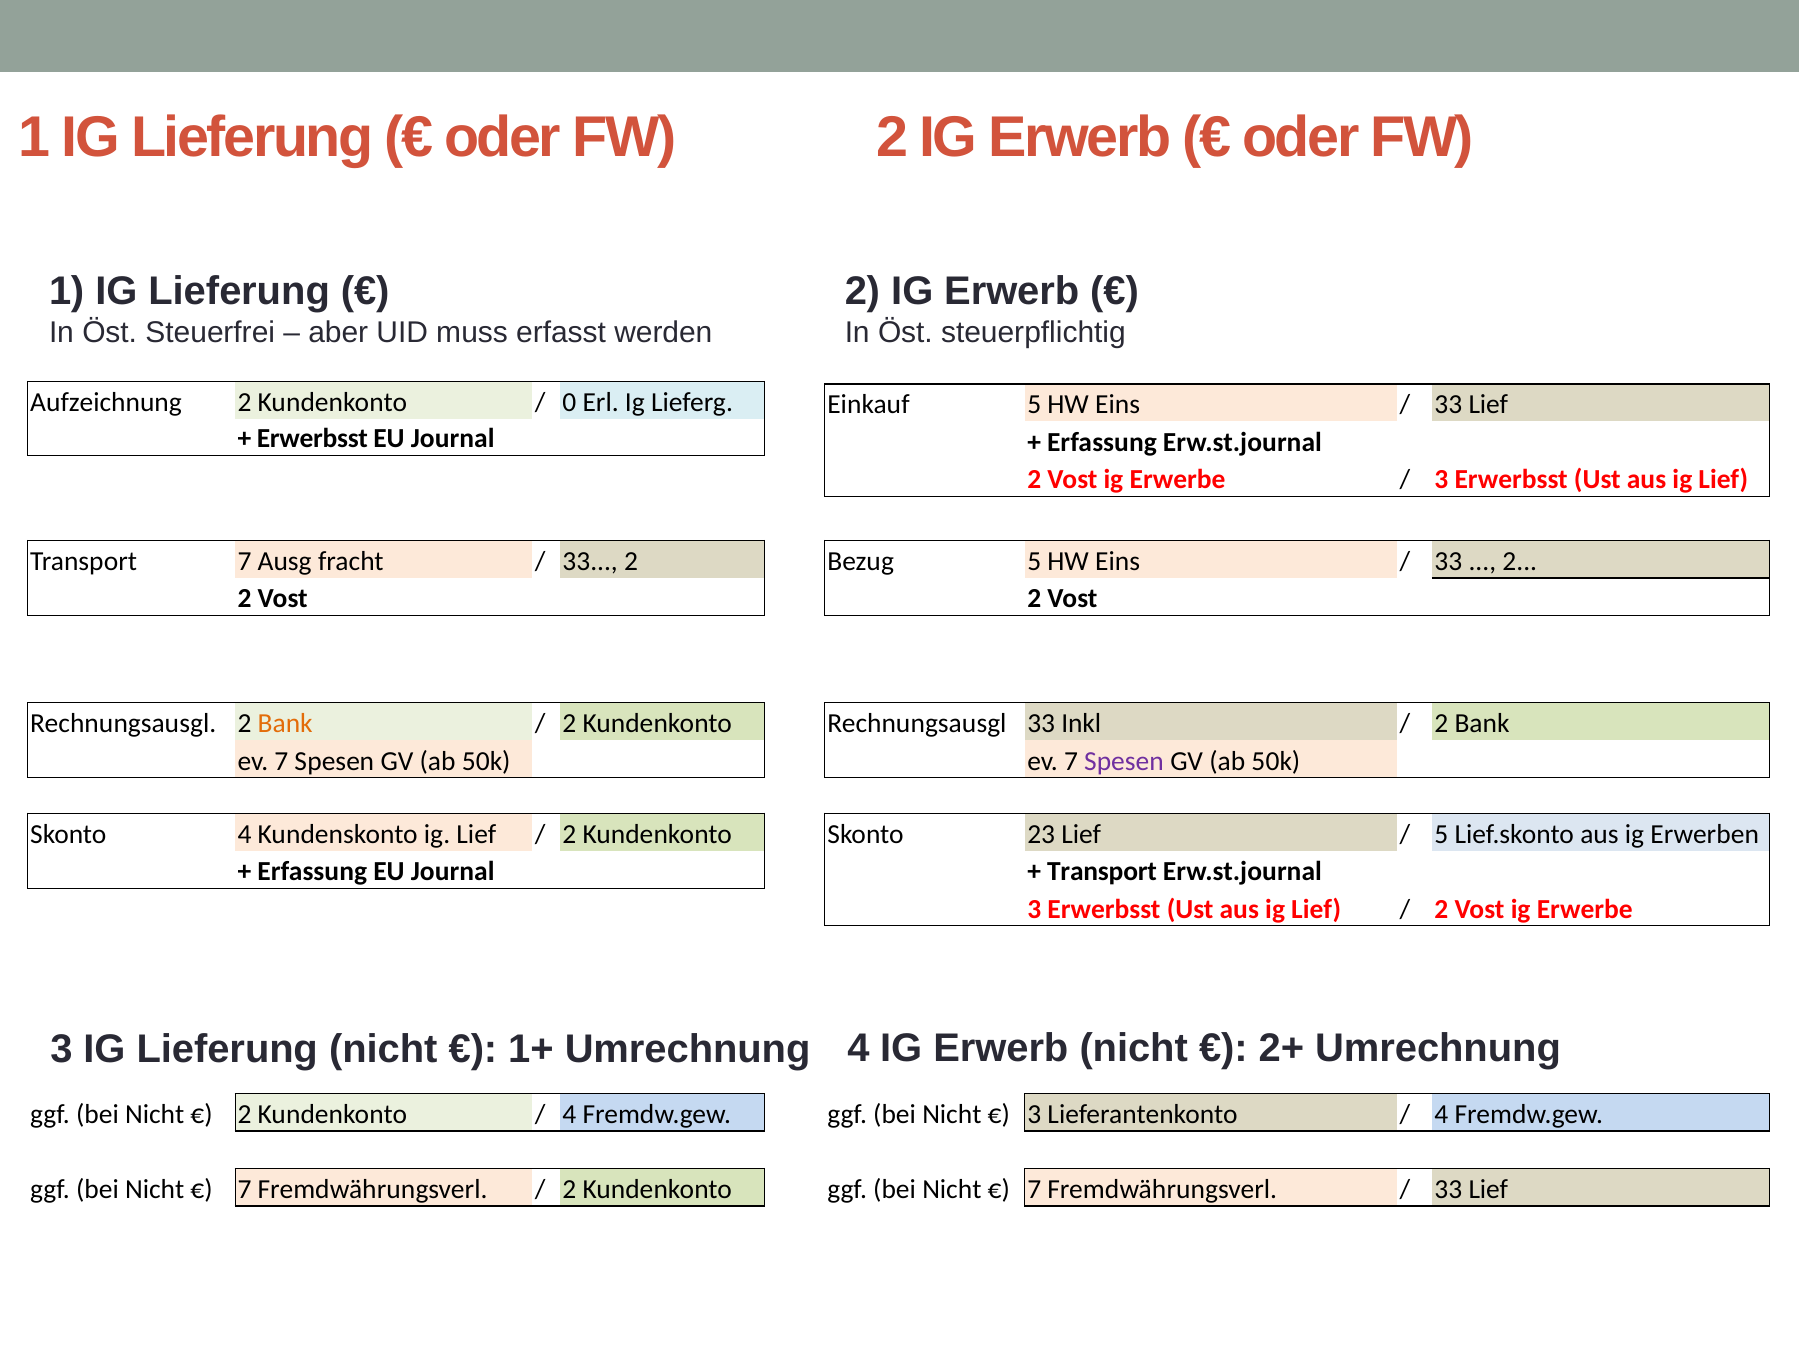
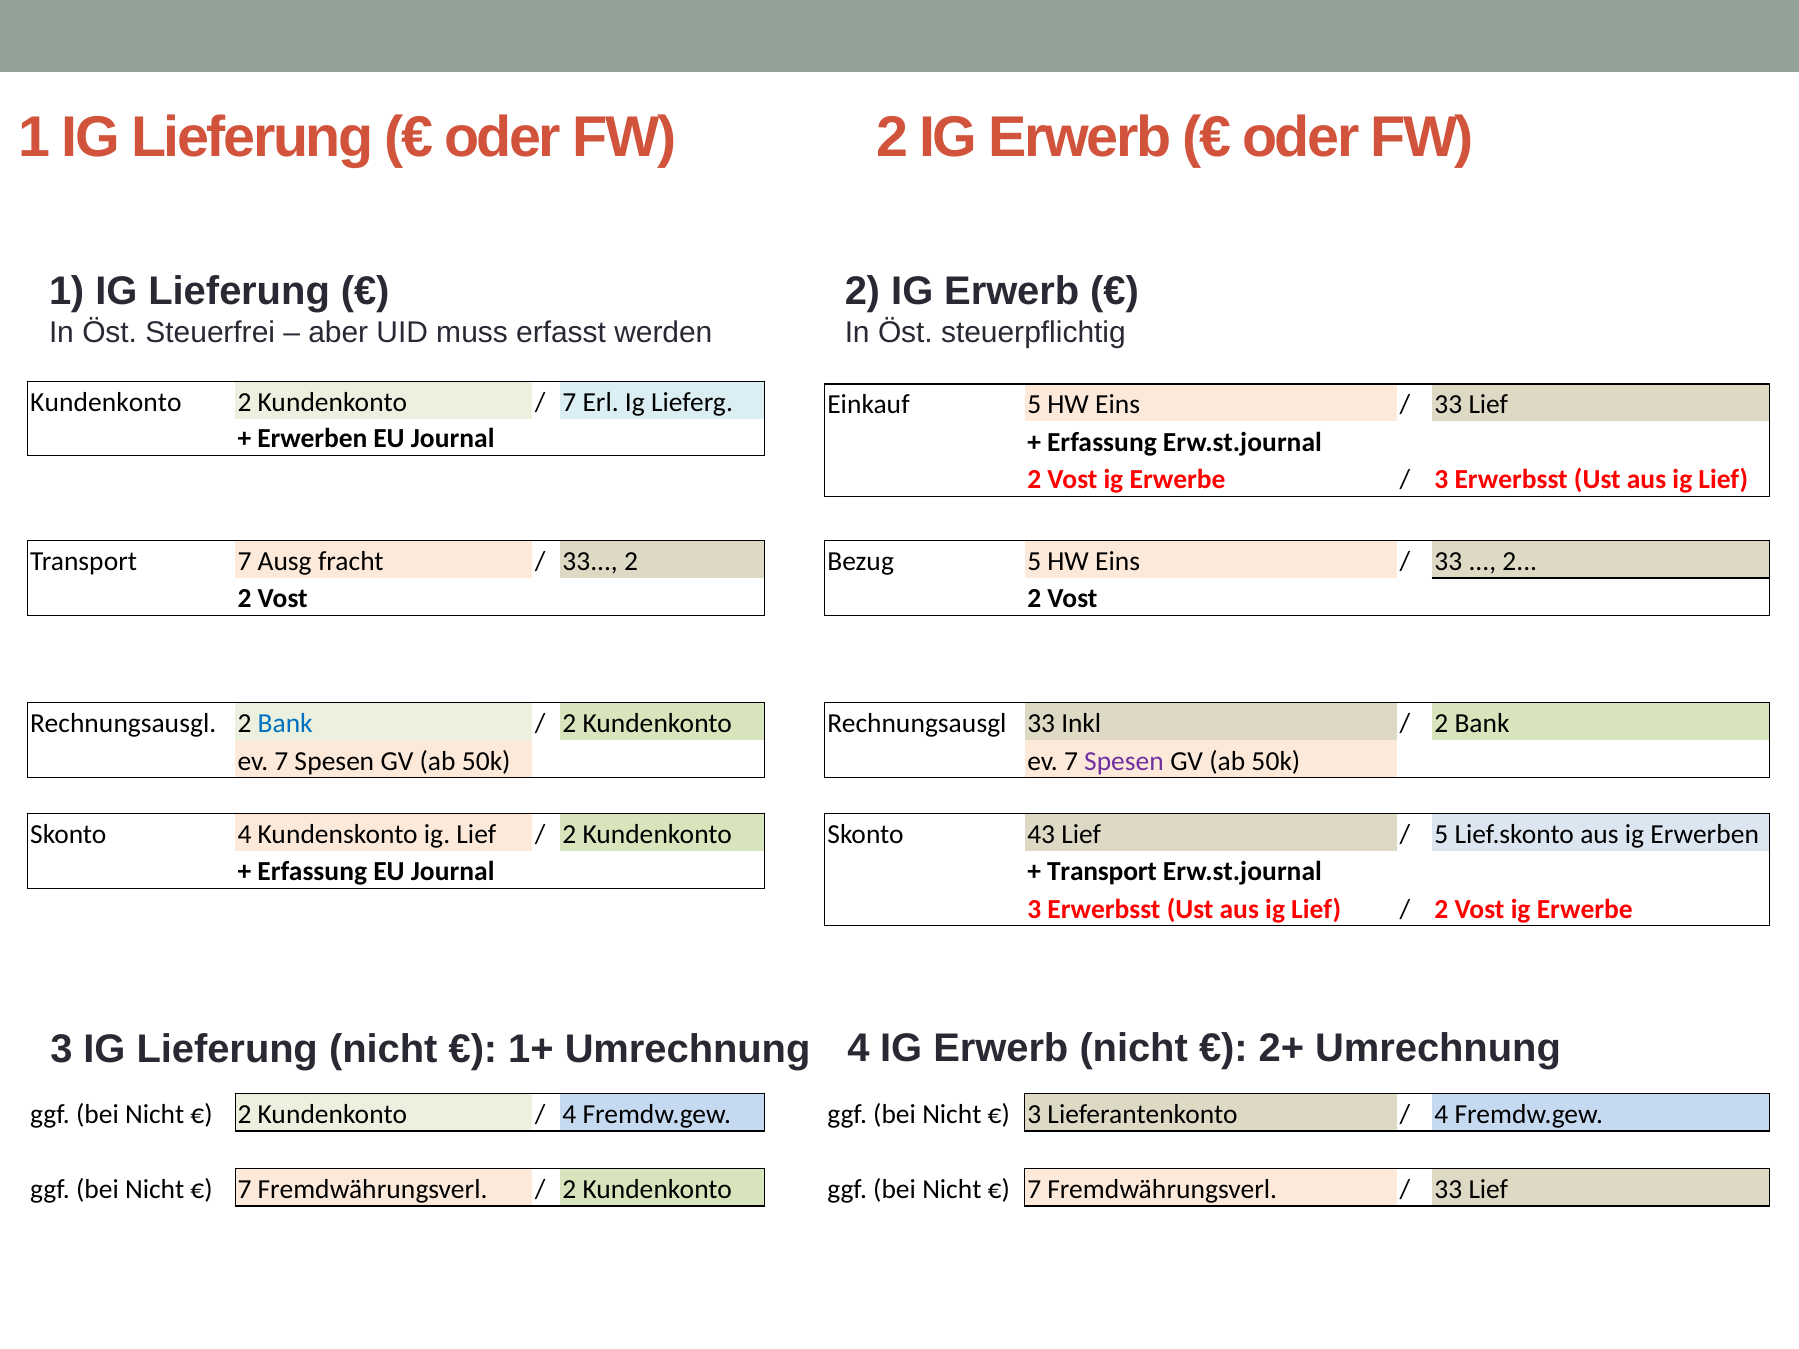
Aufzeichnung at (106, 402): Aufzeichnung -> Kundenkonto
0 at (569, 402): 0 -> 7
Erwerbsst at (312, 439): Erwerbsst -> Erwerben
Bank at (285, 724) colour: orange -> blue
23: 23 -> 43
